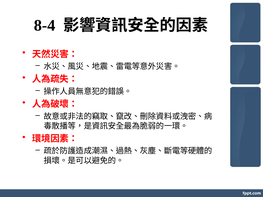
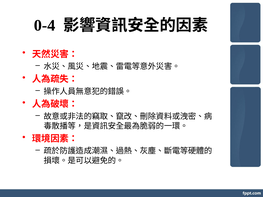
8-4: 8-4 -> 0-4
